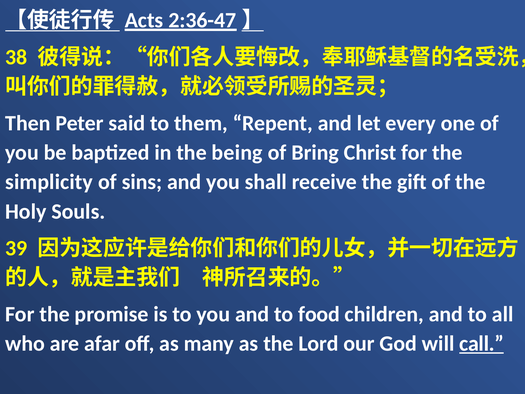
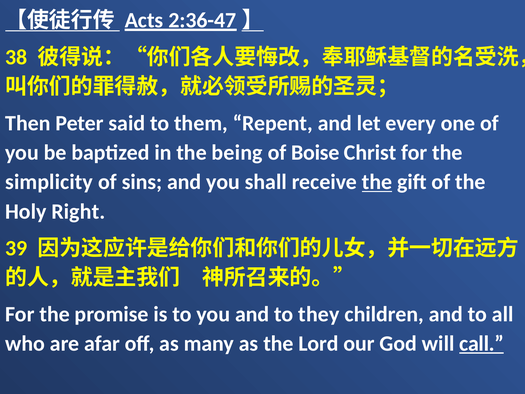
Bring: Bring -> Boise
the at (377, 182) underline: none -> present
Souls: Souls -> Right
food: food -> they
